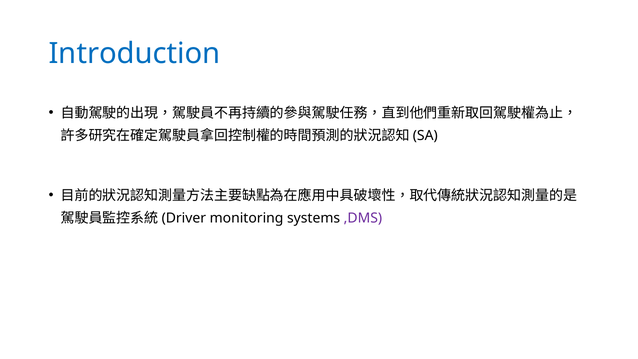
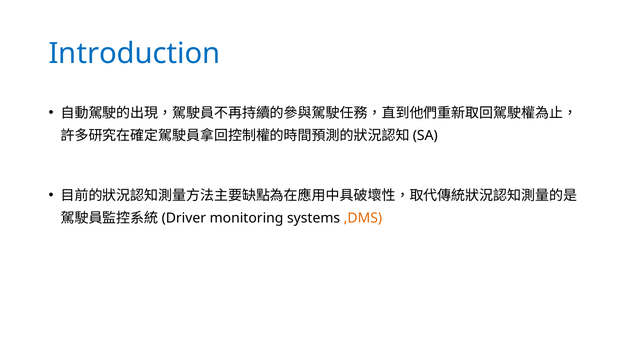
,DMS colour: purple -> orange
